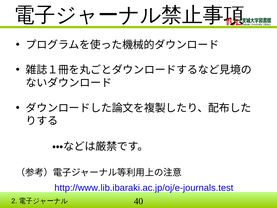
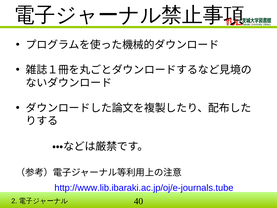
http://www.lib.ibaraki.ac.jp/oj/e-journals.test: http://www.lib.ibaraki.ac.jp/oj/e-journals.test -> http://www.lib.ibaraki.ac.jp/oj/e-journals.tube
